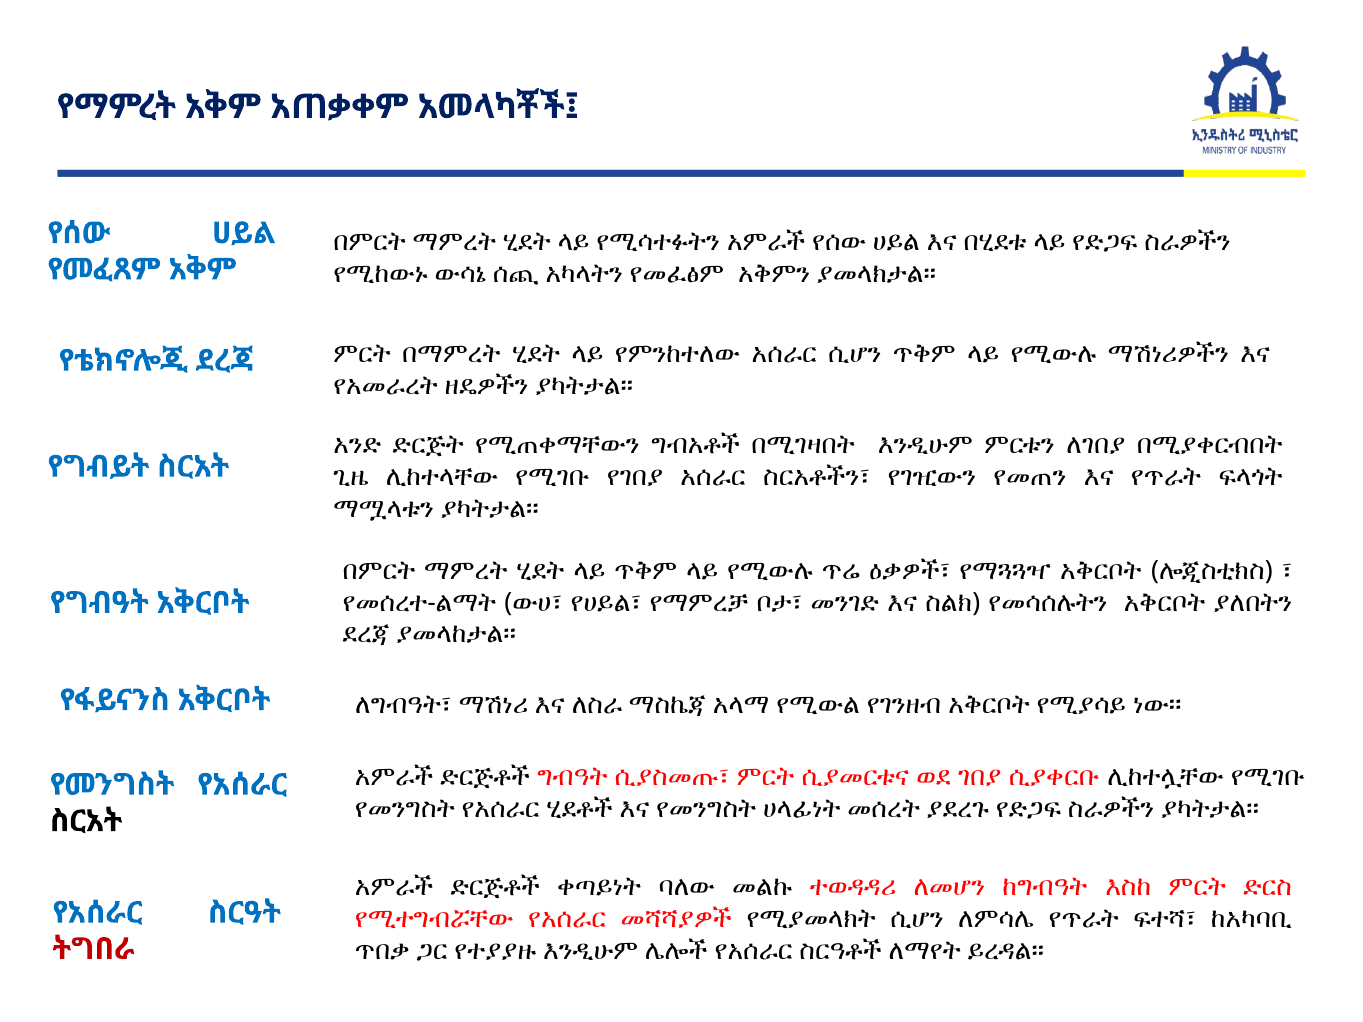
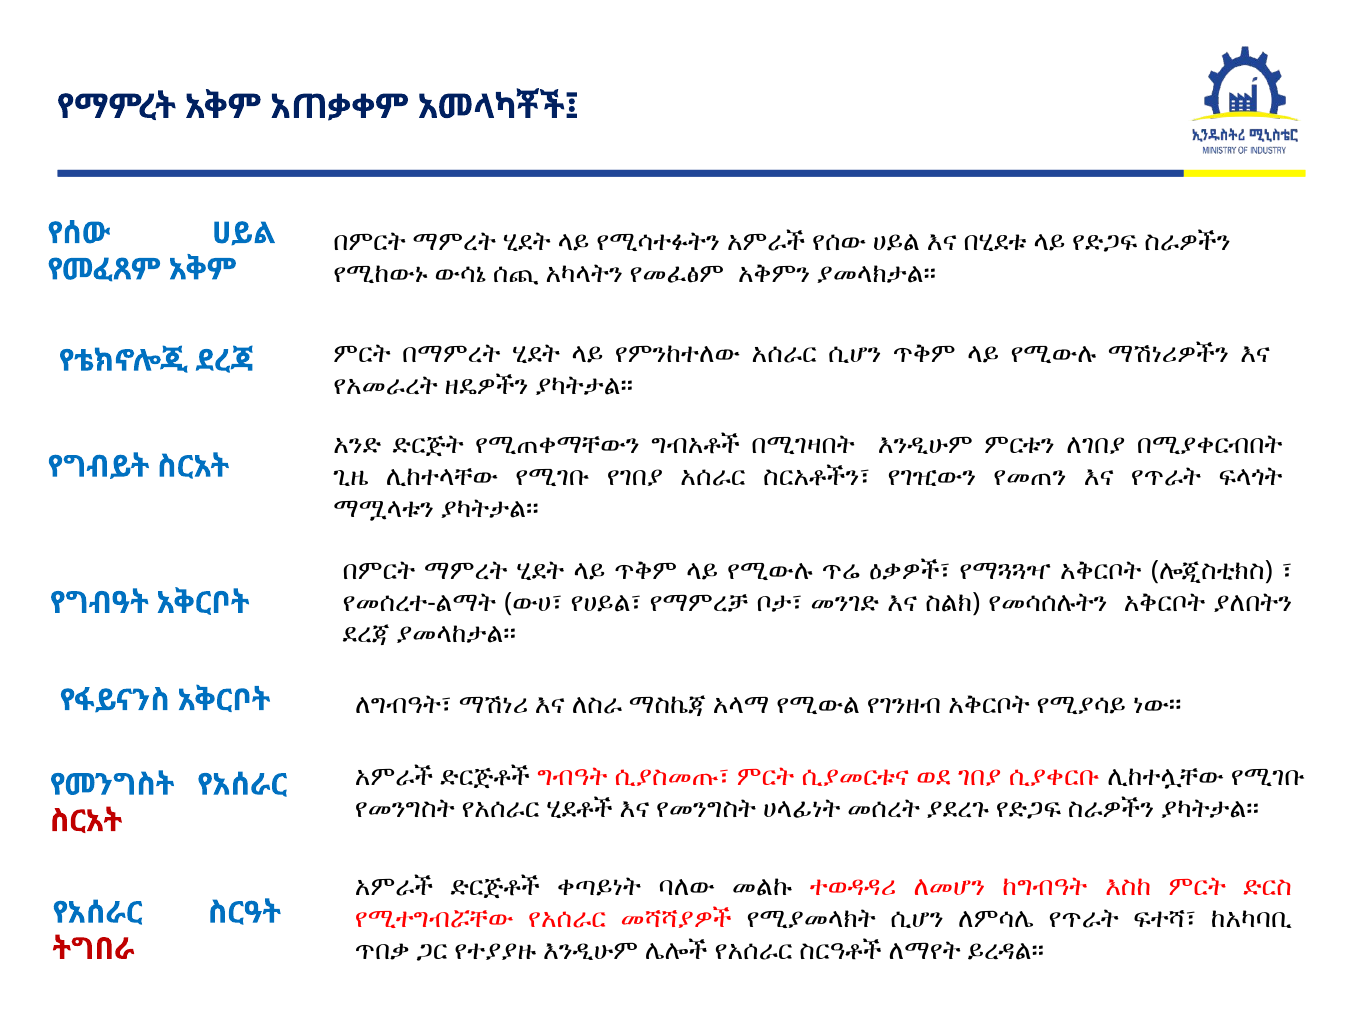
ስርአት at (86, 821) colour: black -> red
